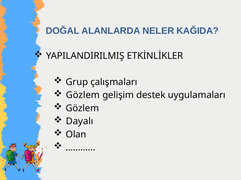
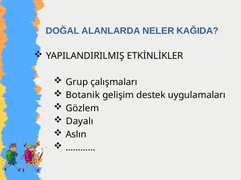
Gözlem at (83, 95): Gözlem -> Botanik
Olan: Olan -> Aslın
